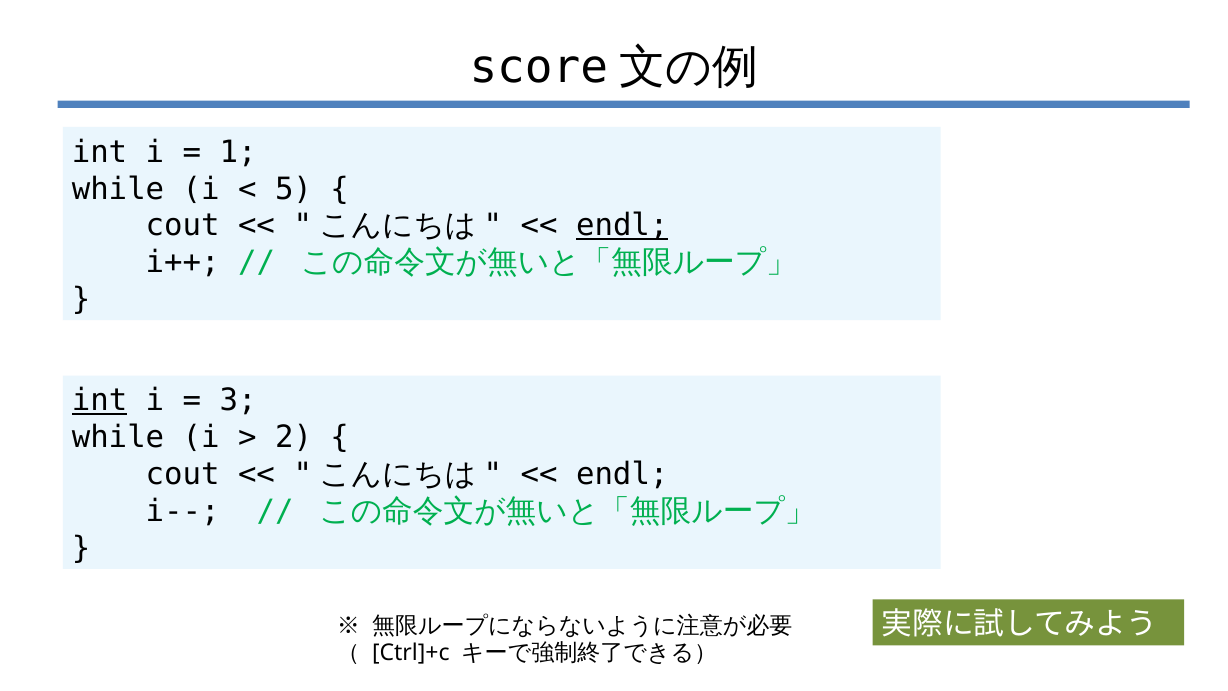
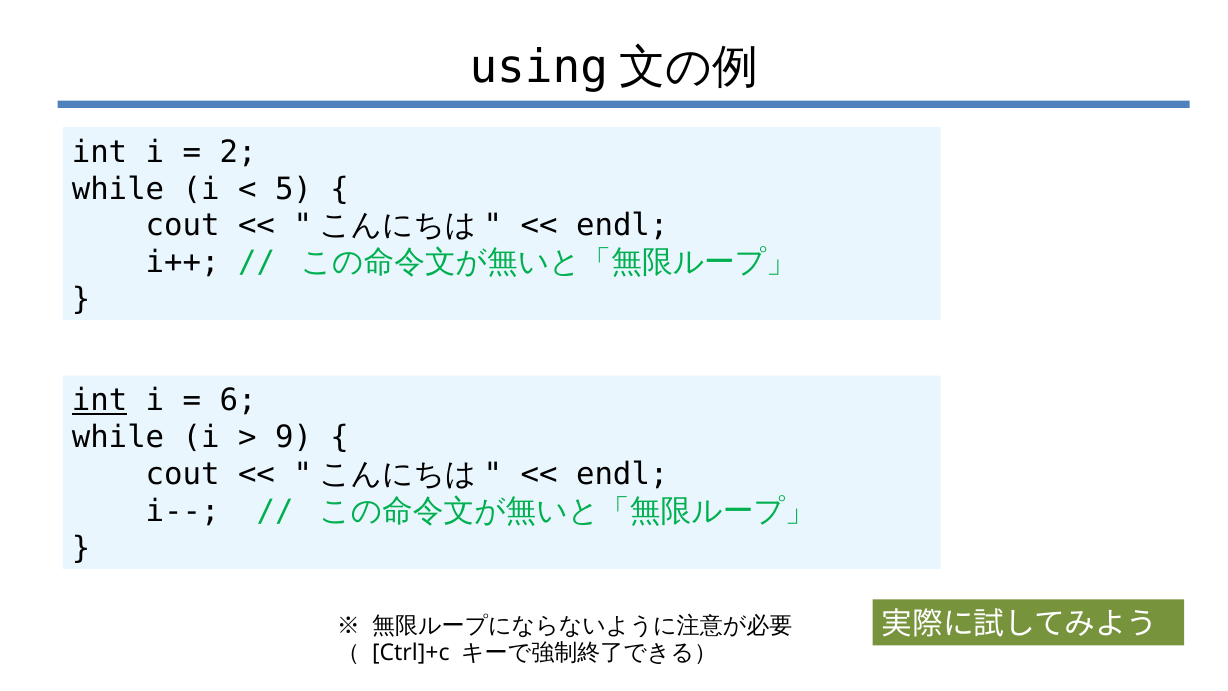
score: score -> using
1: 1 -> 2
endl at (622, 226) underline: present -> none
3: 3 -> 6
2: 2 -> 9
